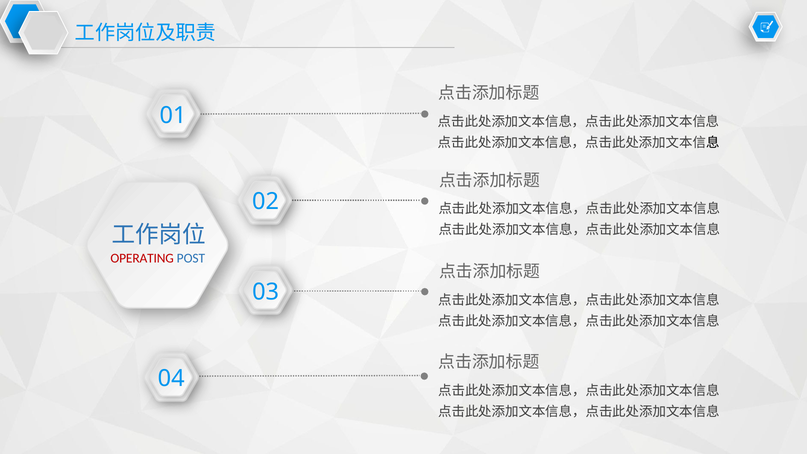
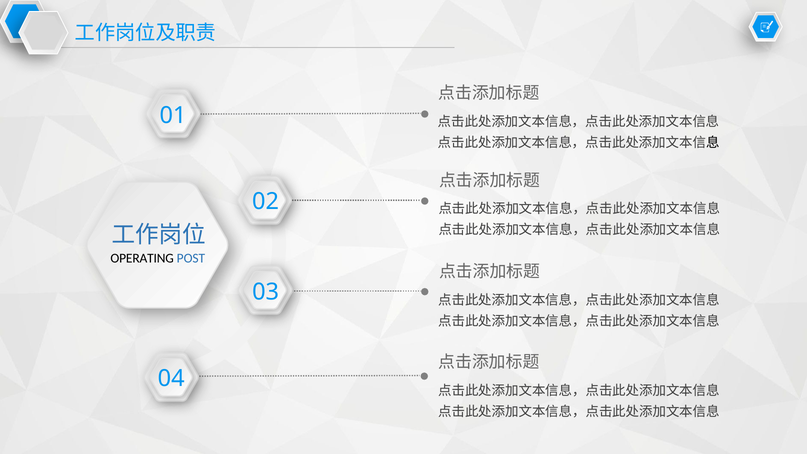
OPERATING colour: red -> black
